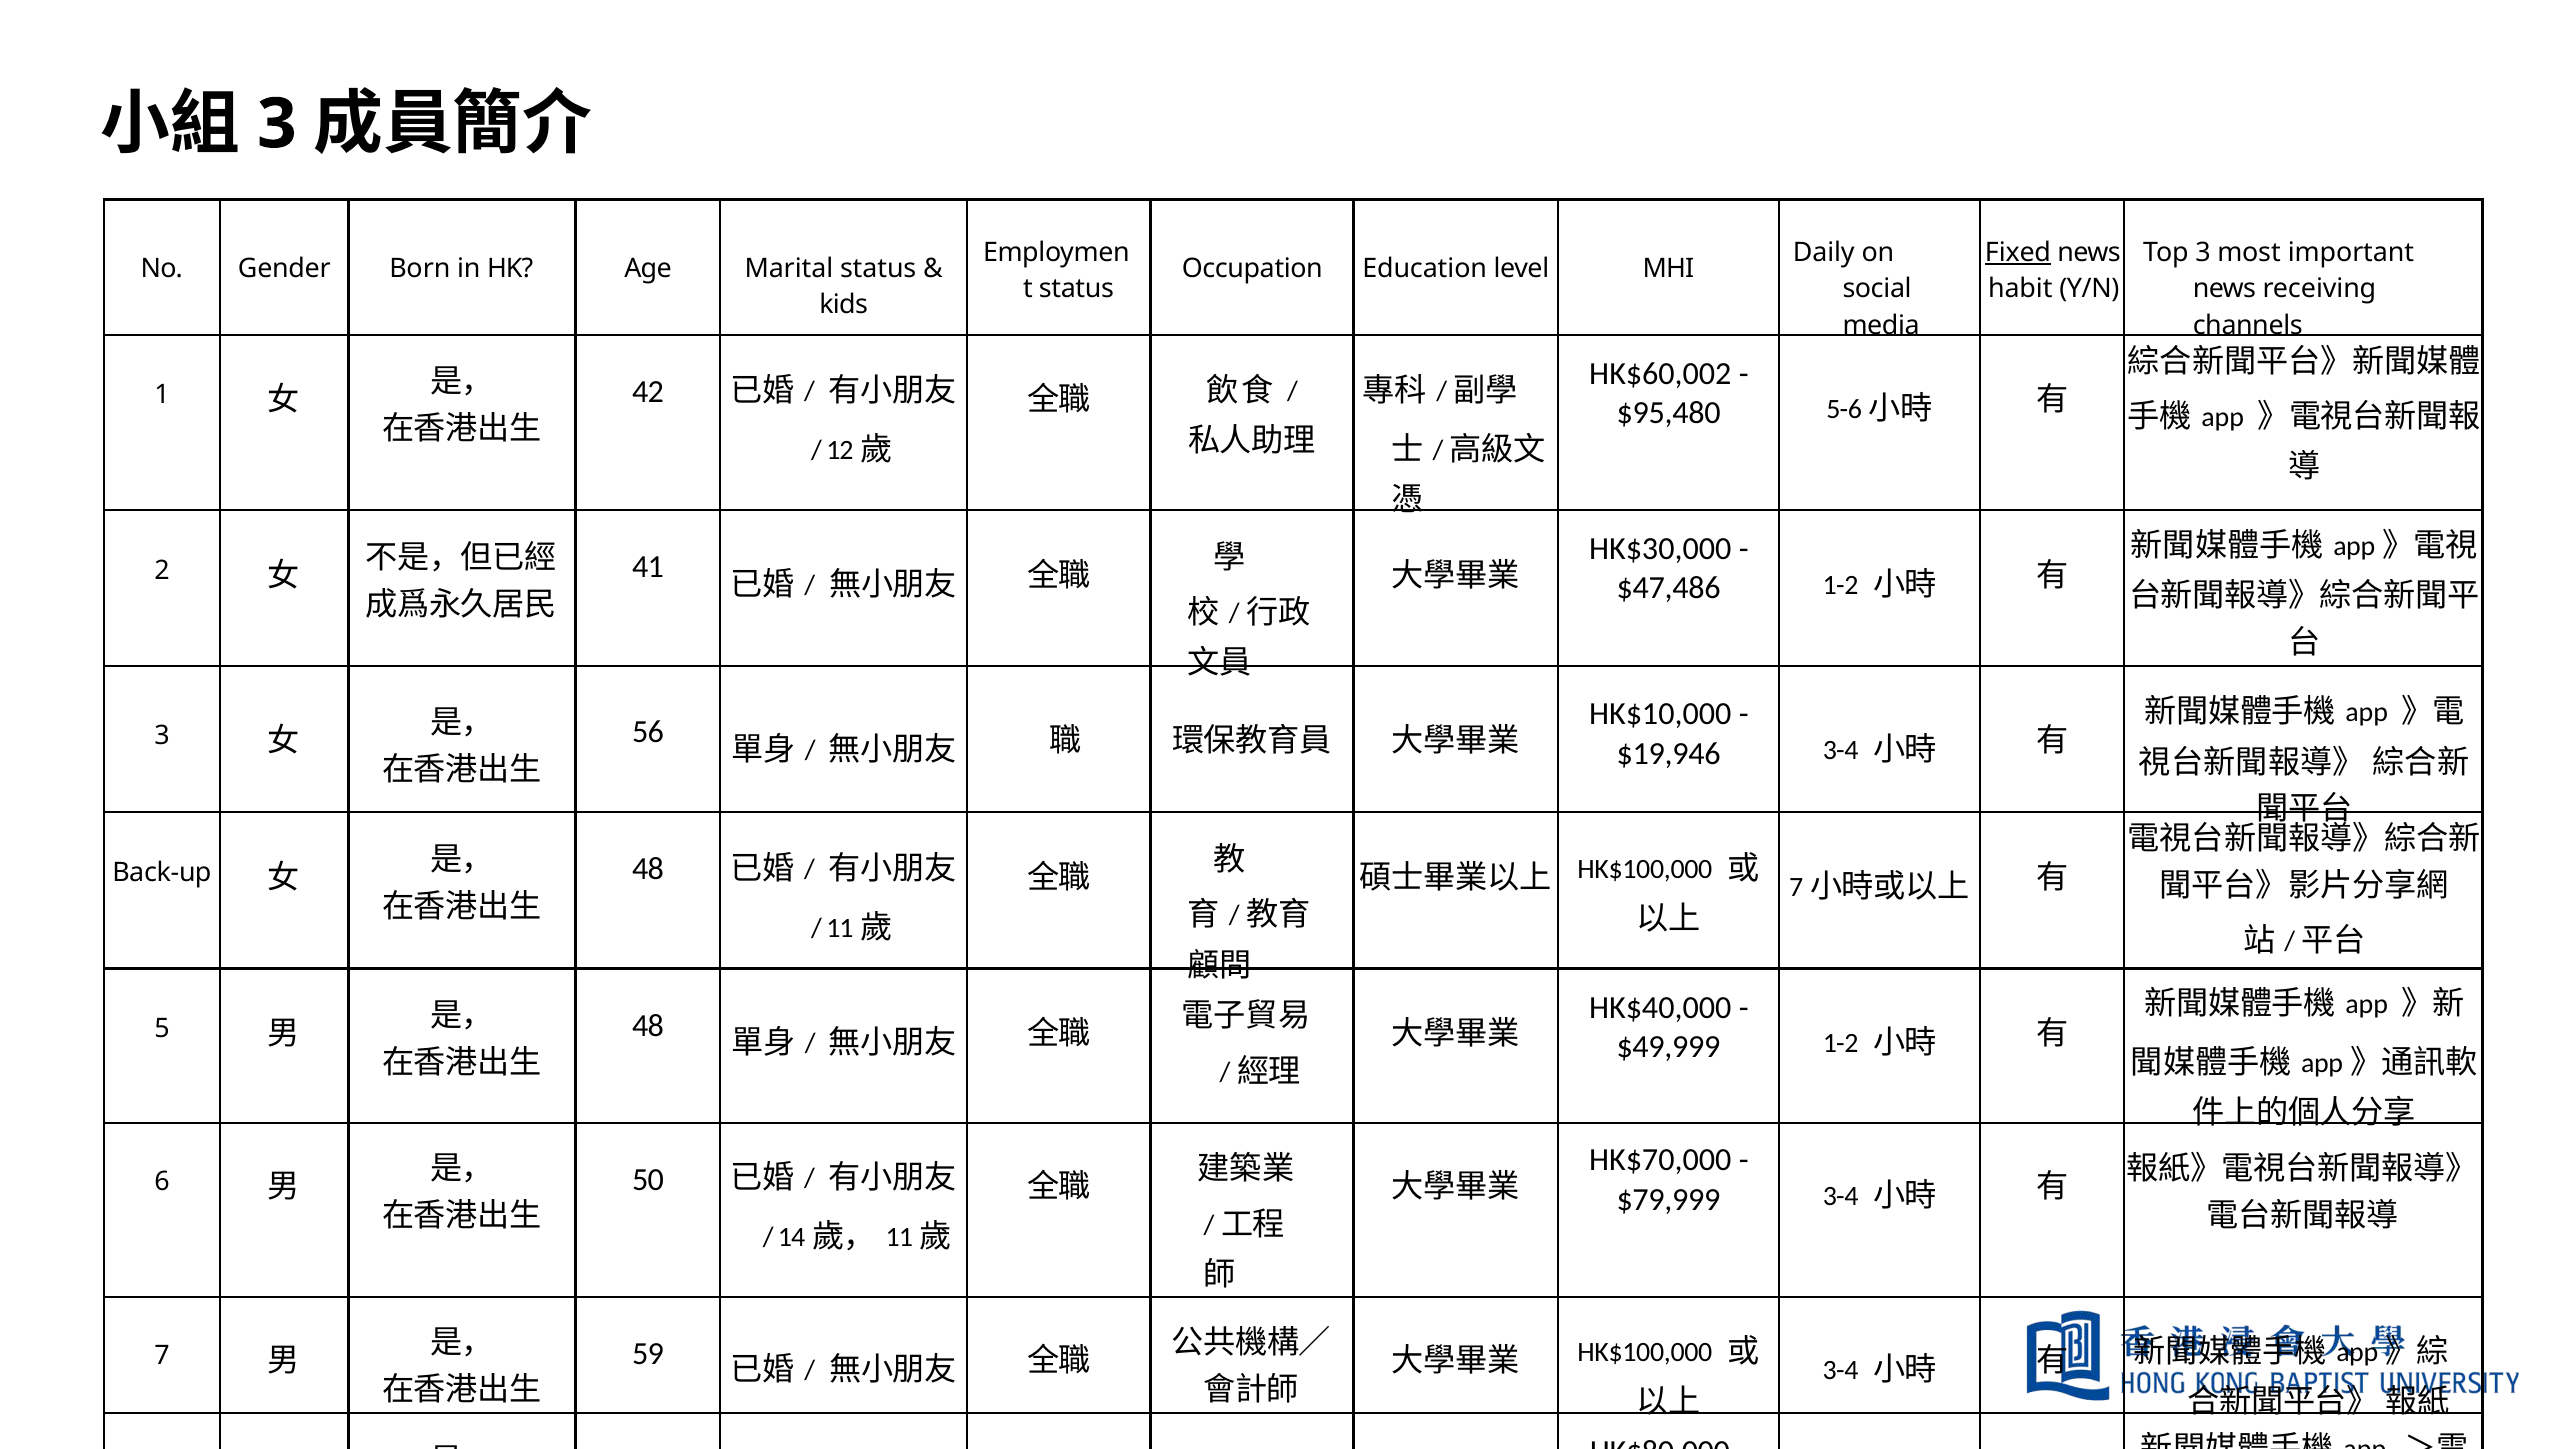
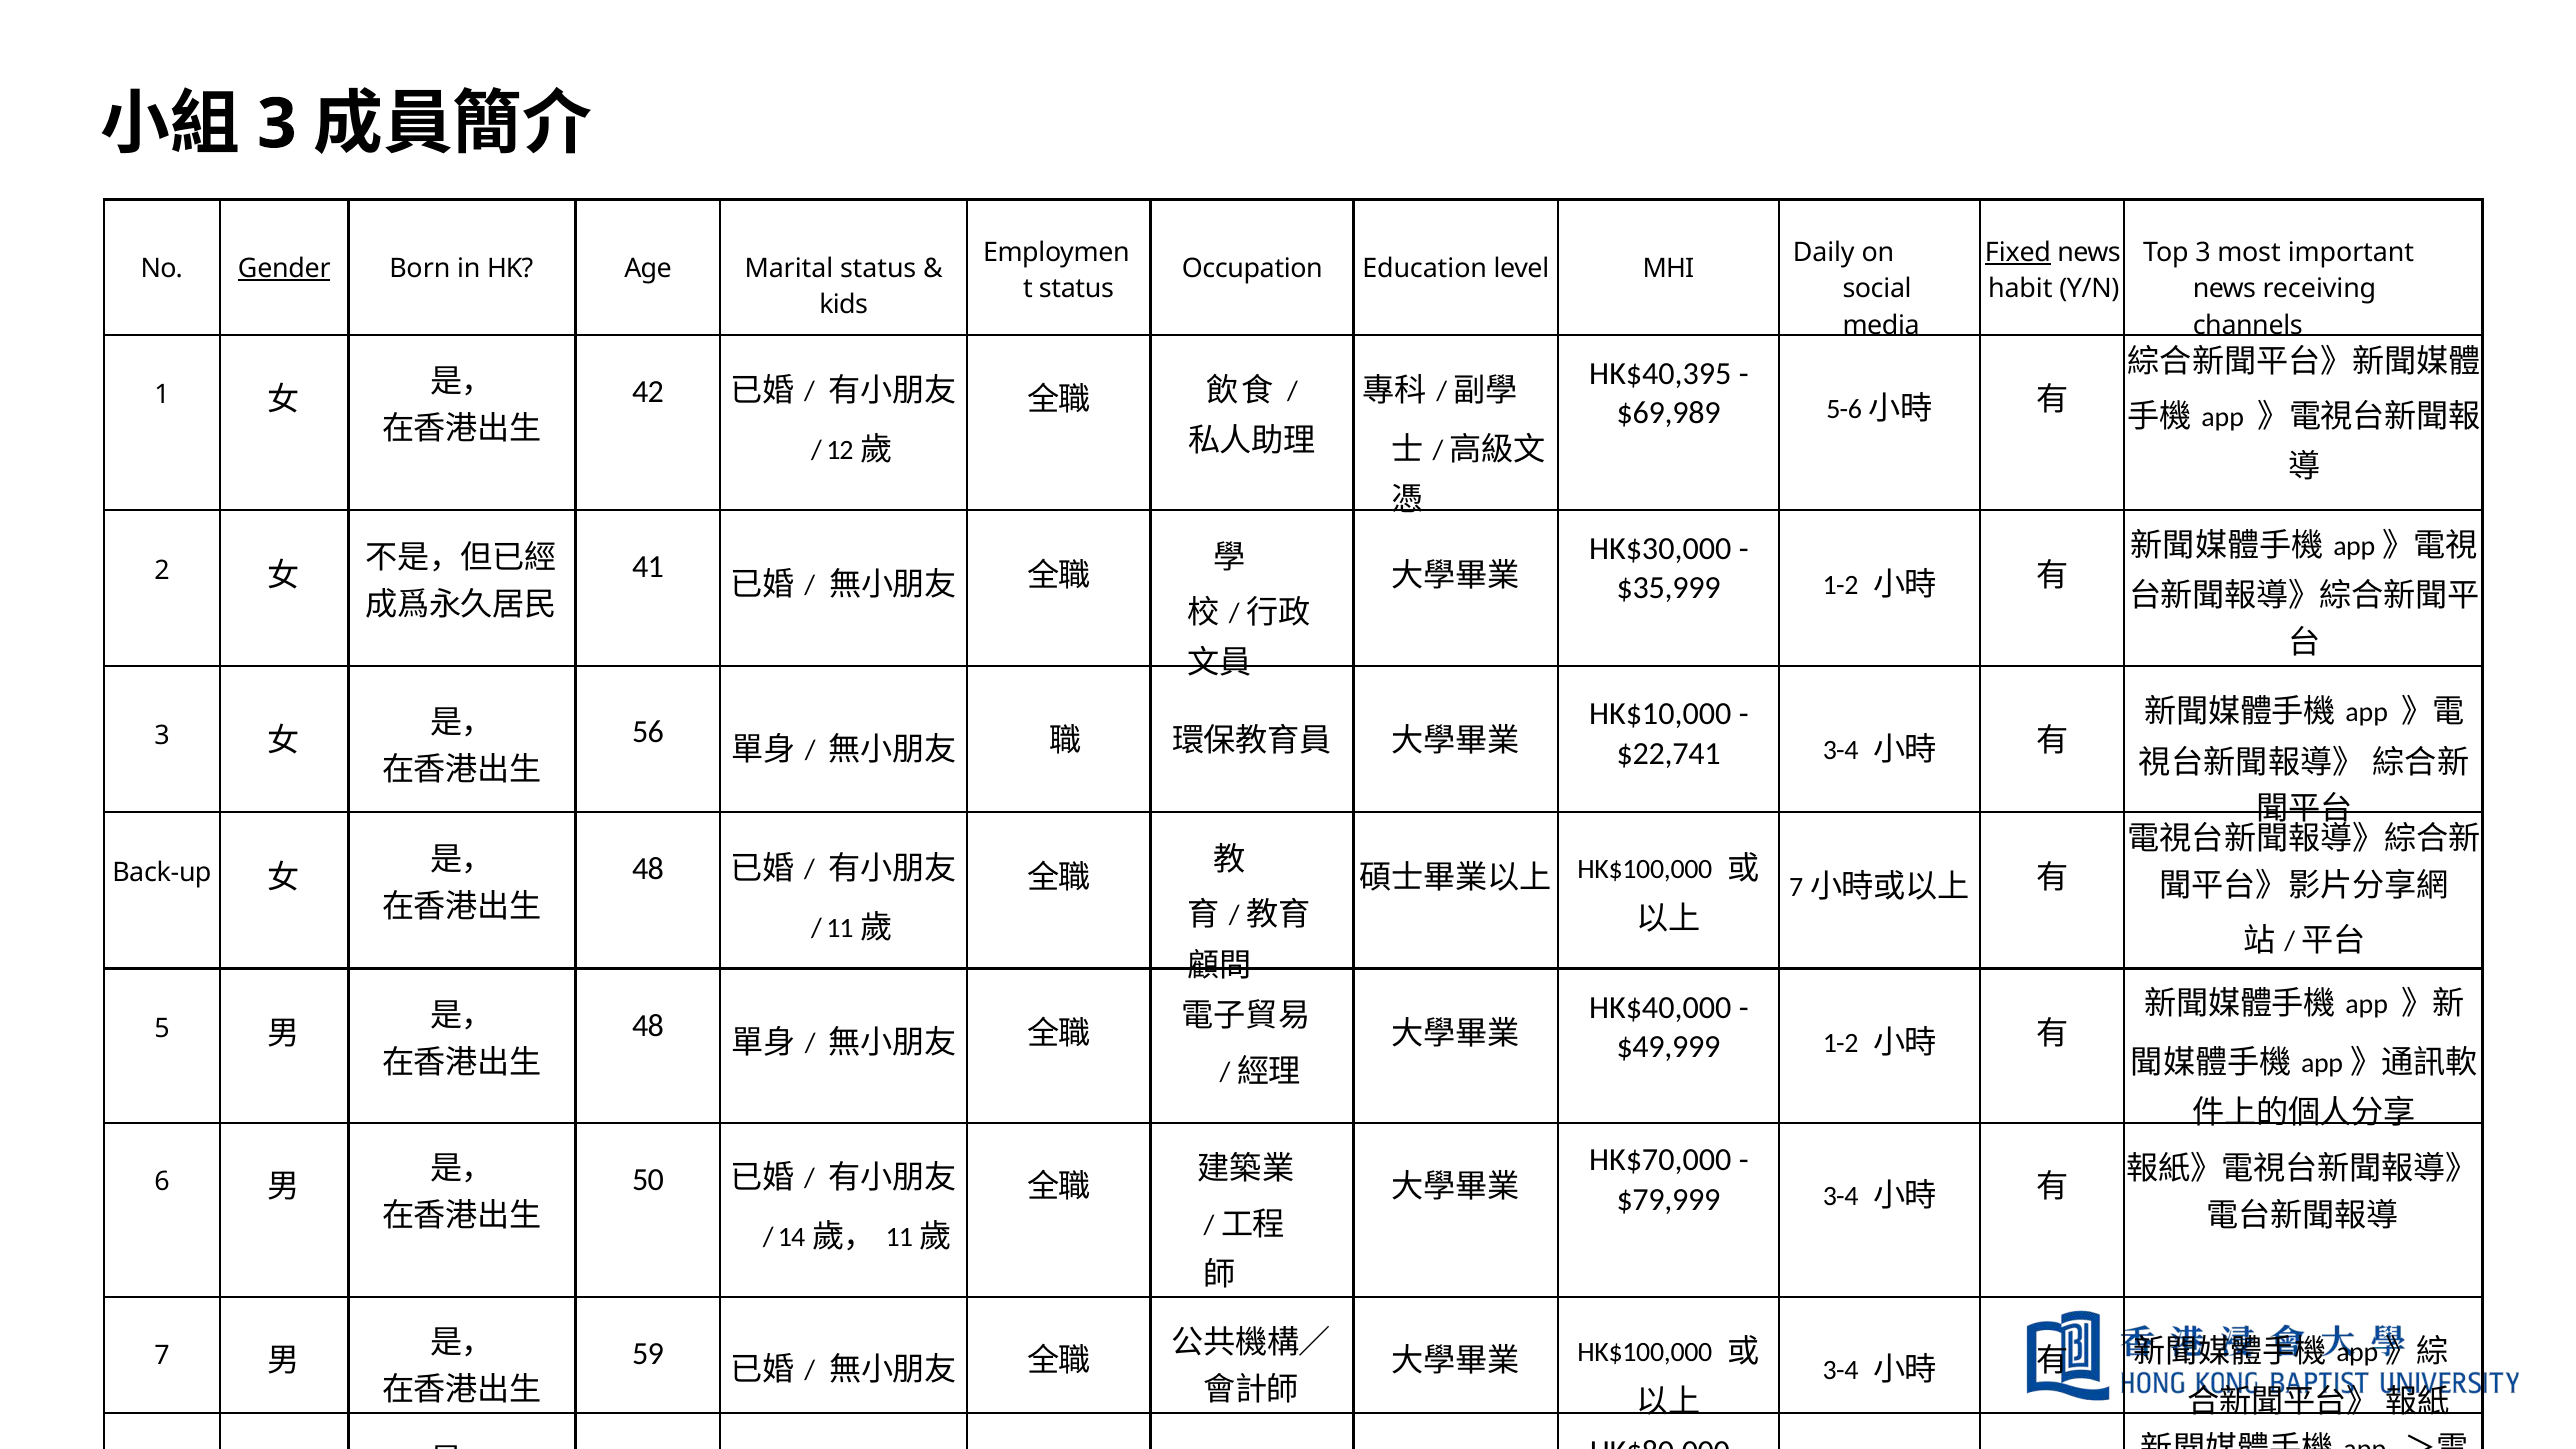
Gender underline: none -> present
HK$60,002: HK$60,002 -> HK$40,395
$95,480: $95,480 -> $69,989
$47,486: $47,486 -> $35,999
$19,946: $19,946 -> $22,741
